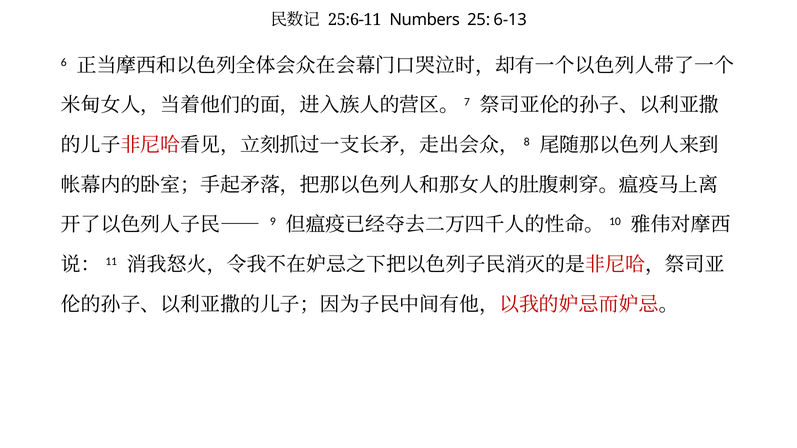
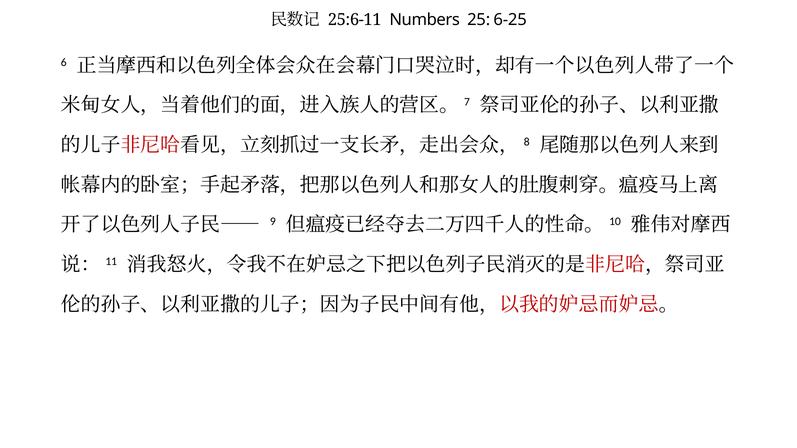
6-13: 6-13 -> 6-25
